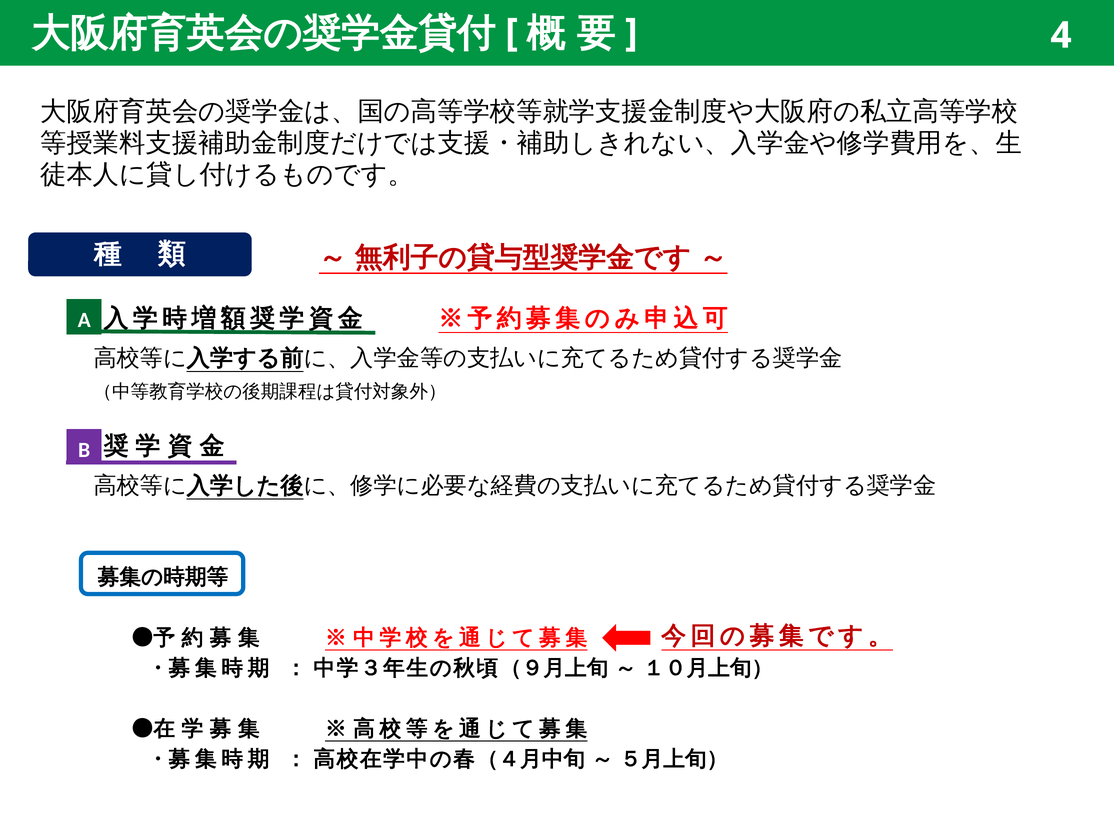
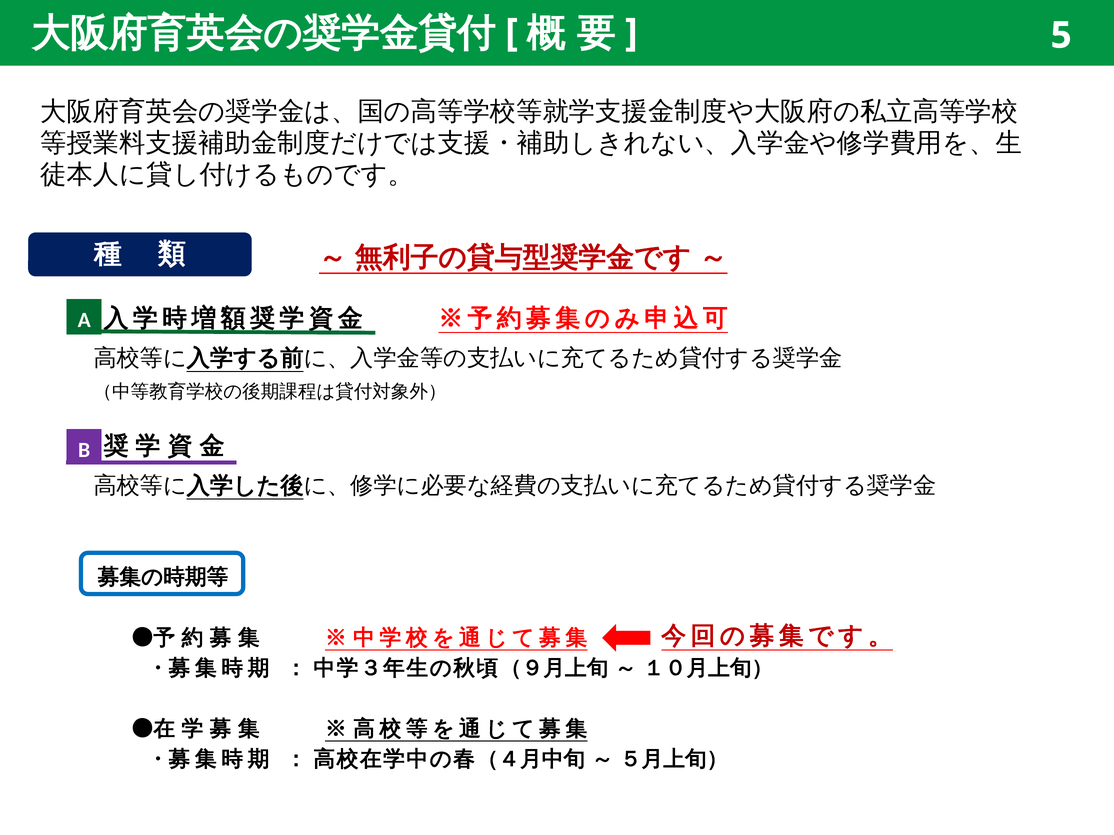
4: 4 -> 5
